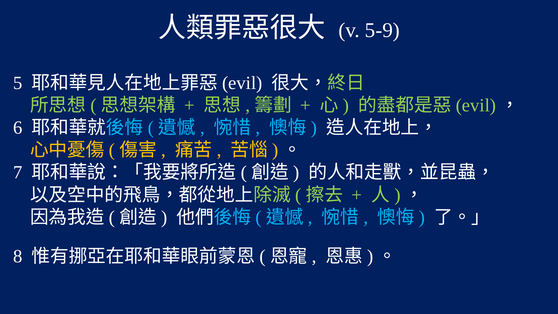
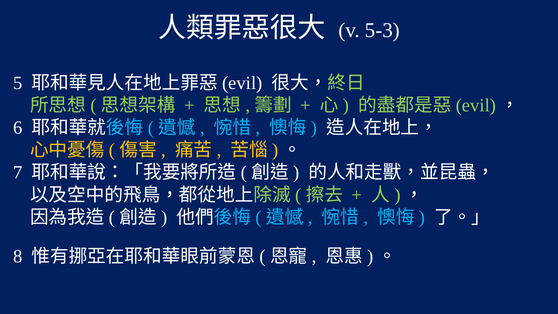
5-9: 5-9 -> 5-3
